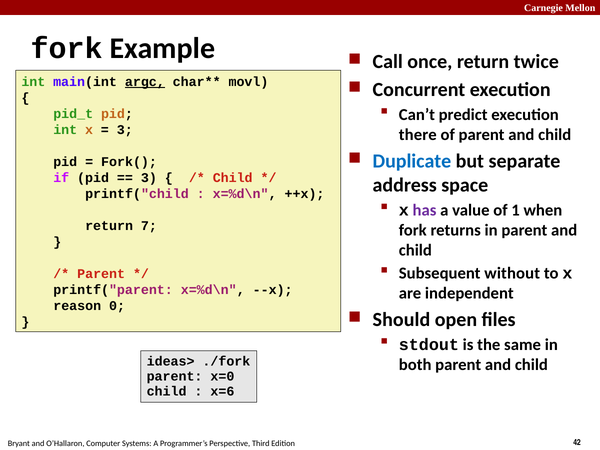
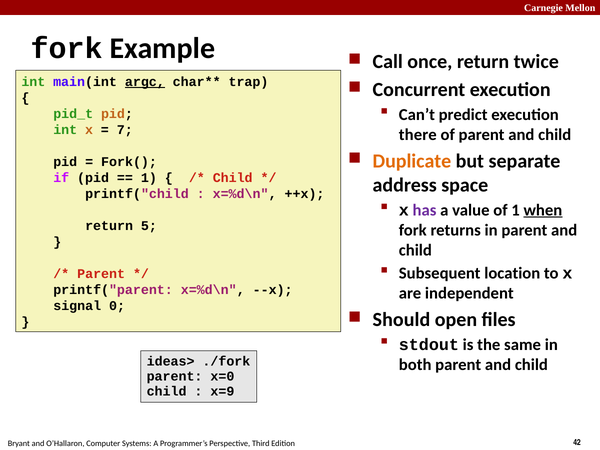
movl: movl -> trap
3 at (125, 130): 3 -> 7
Duplicate colour: blue -> orange
3 at (149, 178): 3 -> 1
when underline: none -> present
7: 7 -> 5
without: without -> location
reason: reason -> signal
x=6: x=6 -> x=9
